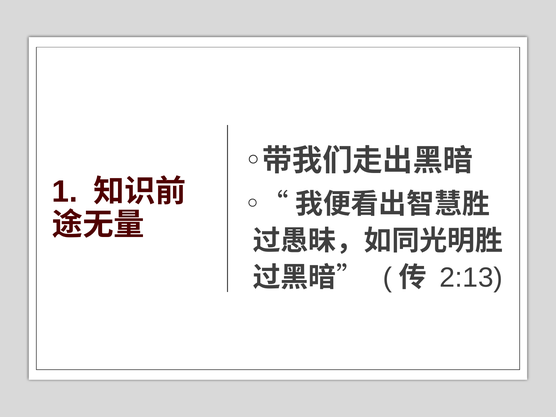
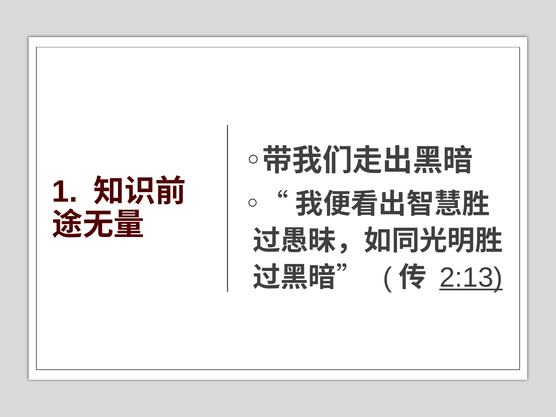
2:13 underline: none -> present
